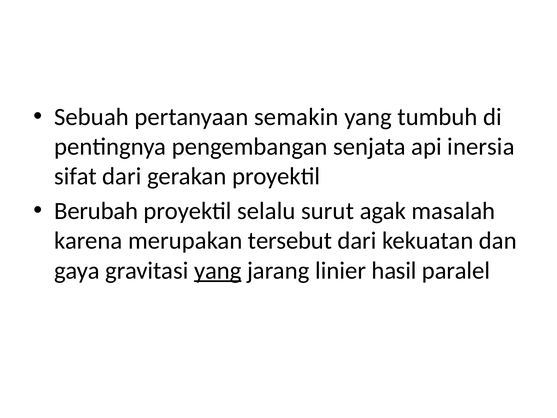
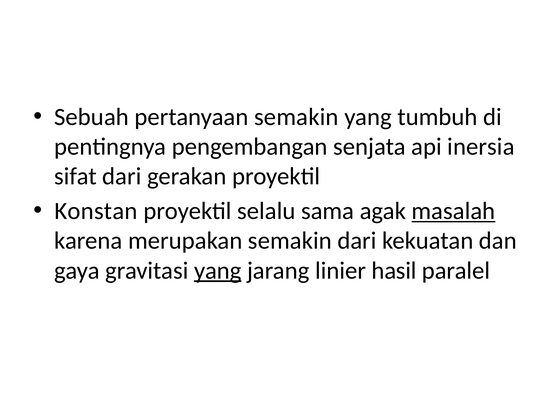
Berubah: Berubah -> Konstan
surut: surut -> sama
masalah underline: none -> present
merupakan tersebut: tersebut -> semakin
